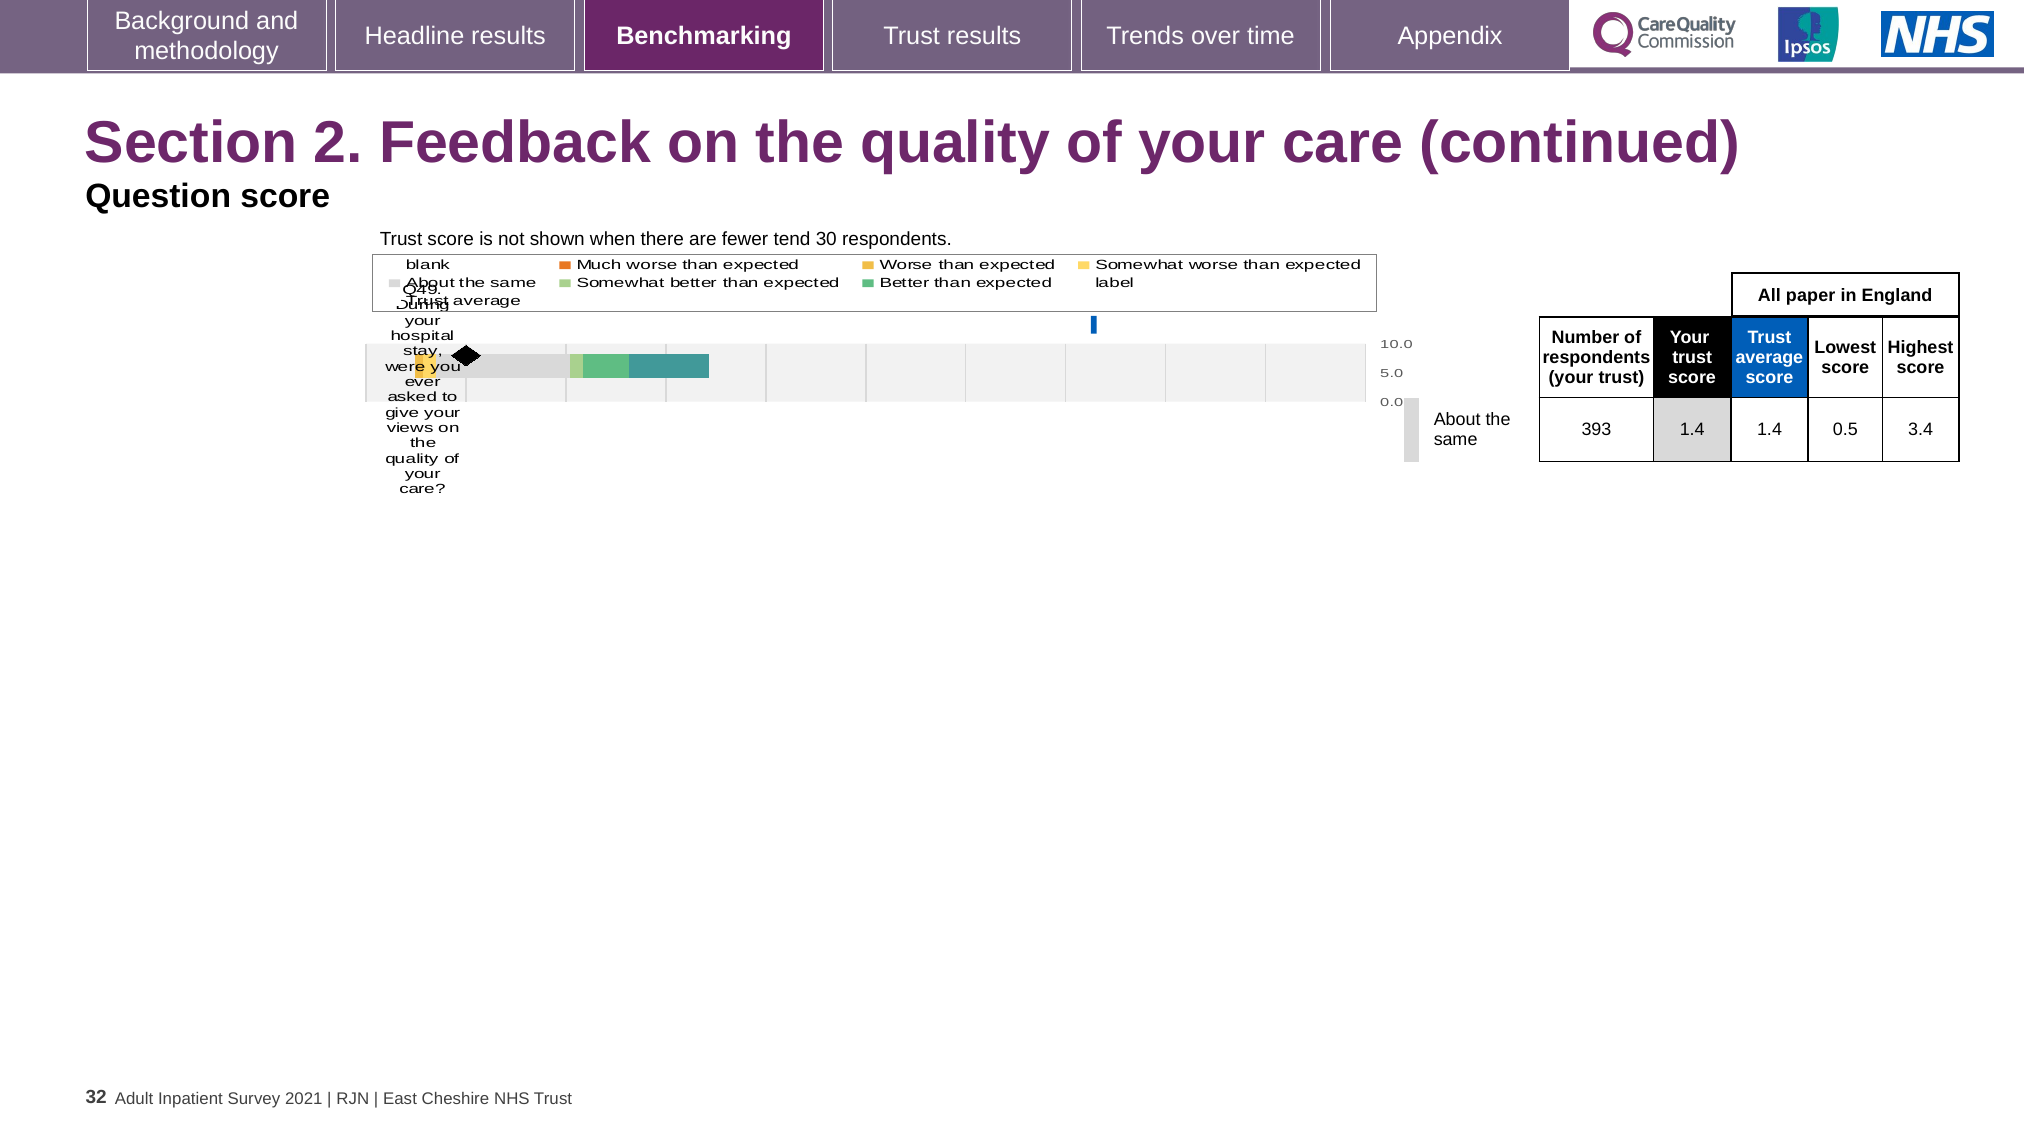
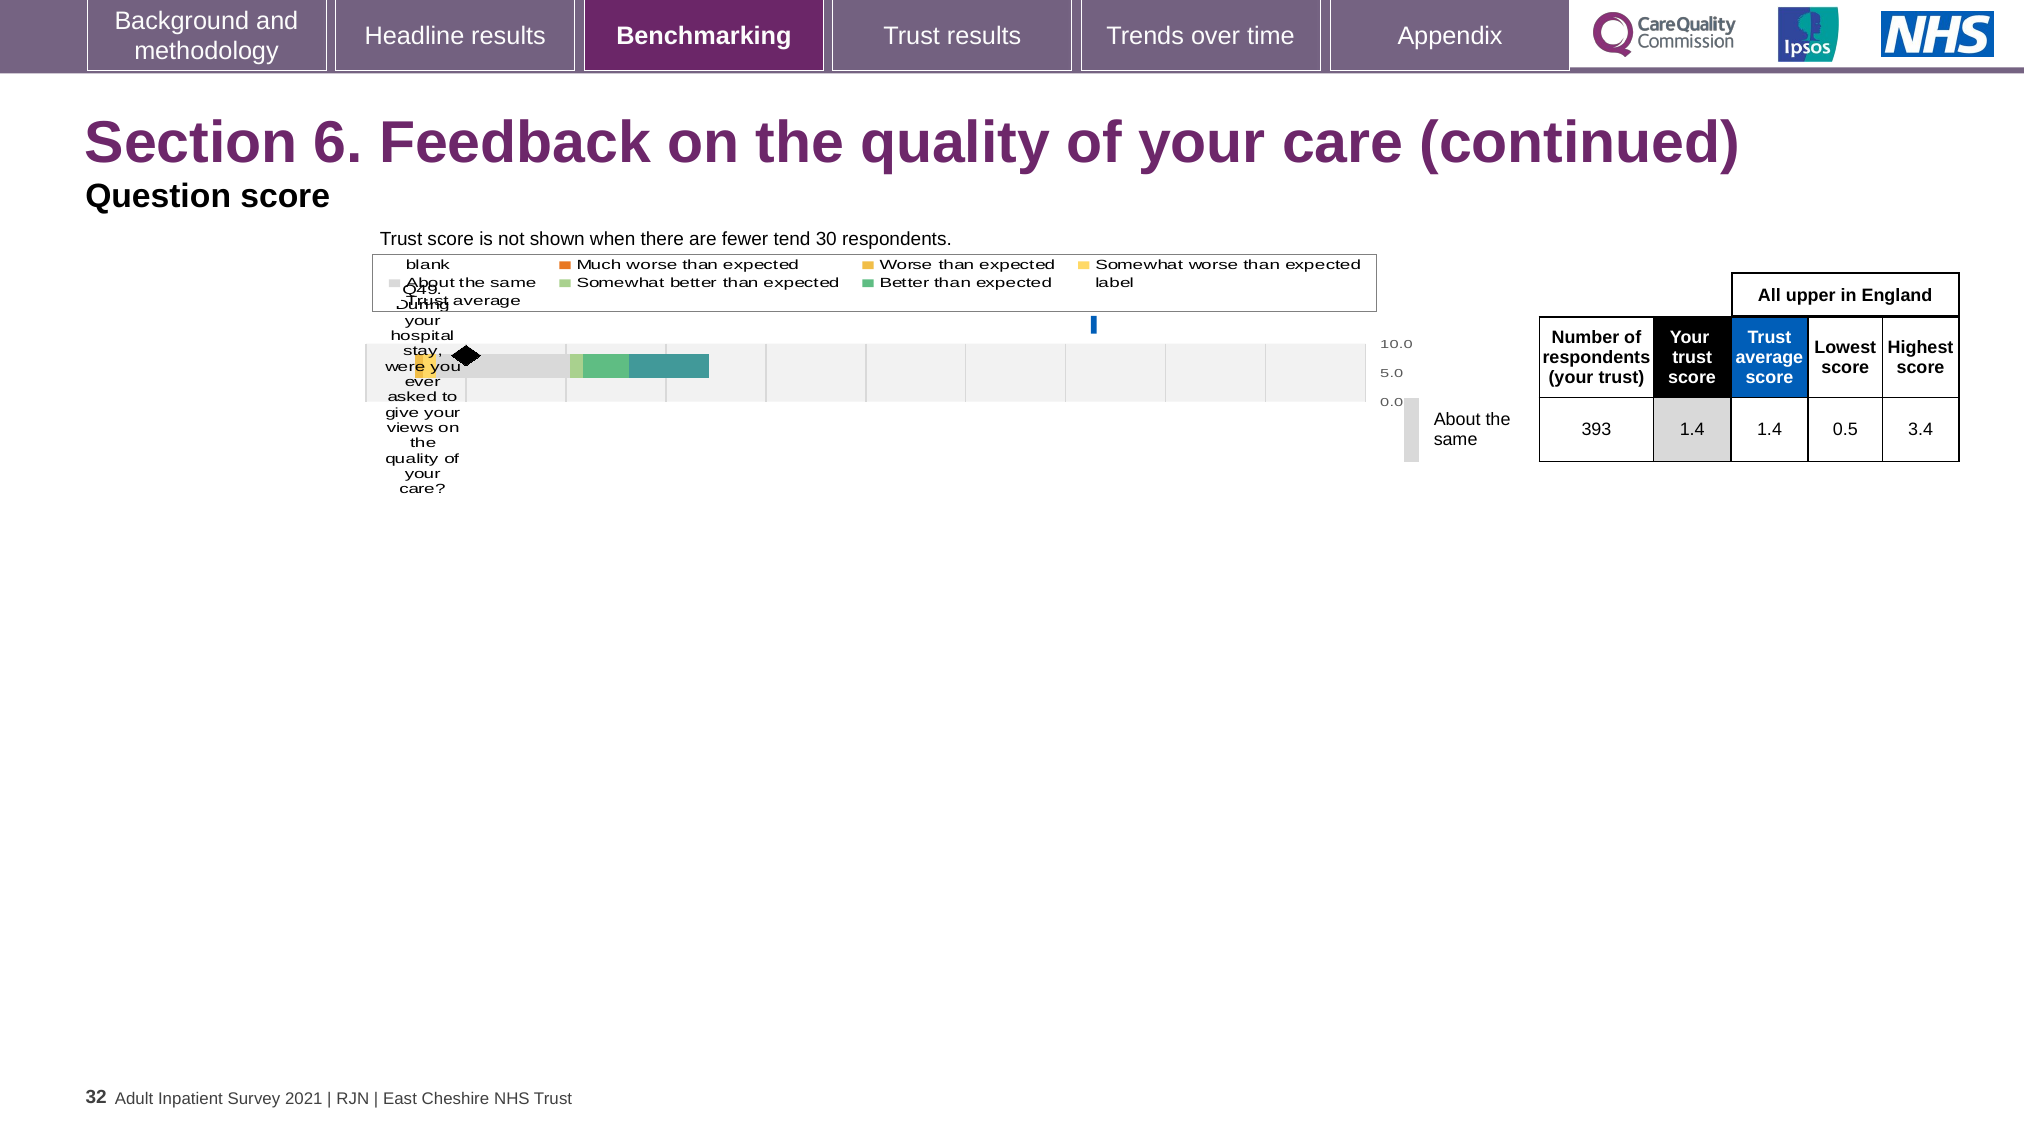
2: 2 -> 6
paper: paper -> upper
